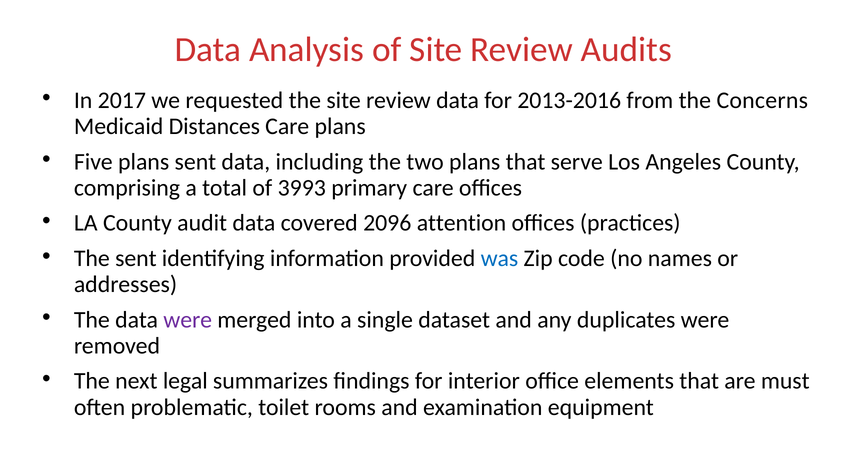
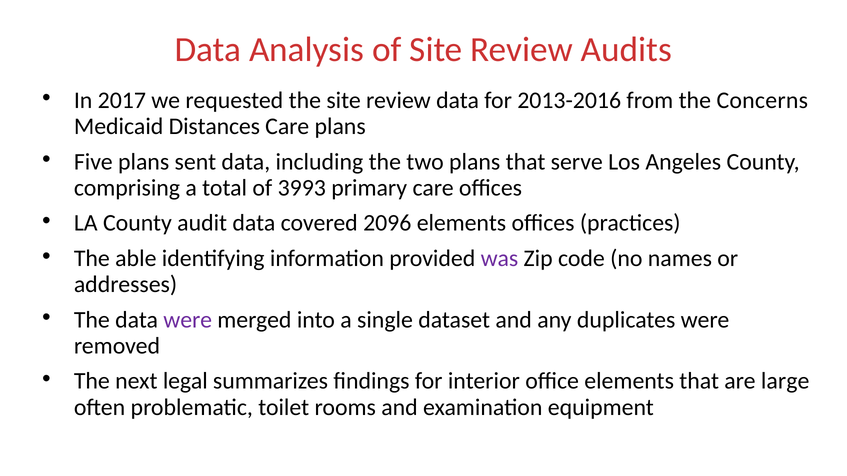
2096 attention: attention -> elements
The sent: sent -> able
was colour: blue -> purple
must: must -> large
